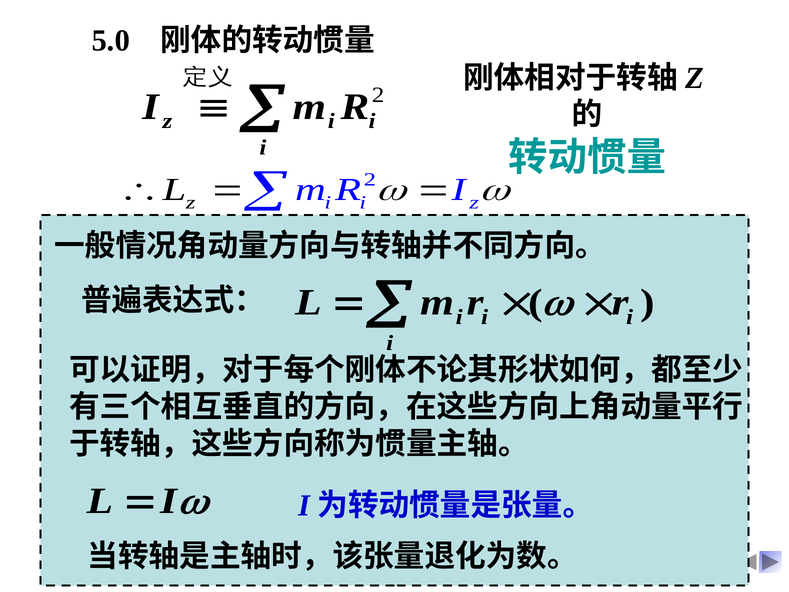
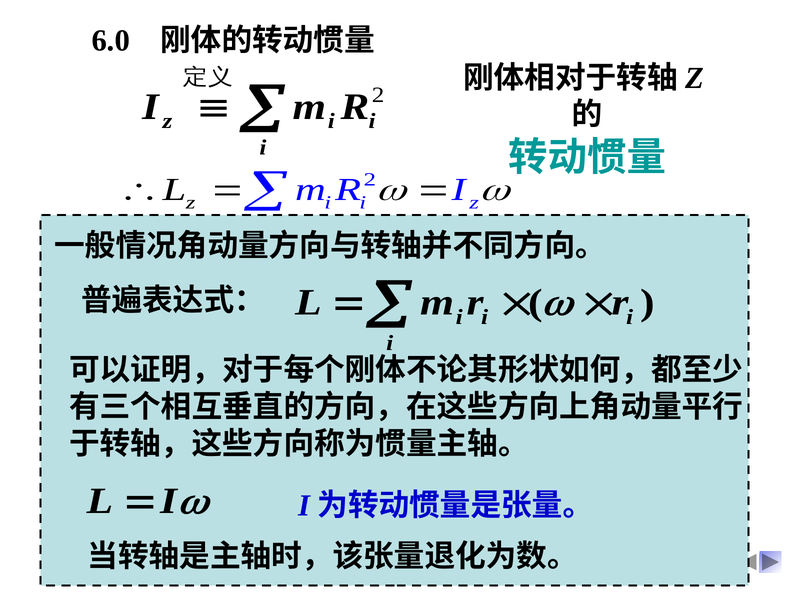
5.0: 5.0 -> 6.0
